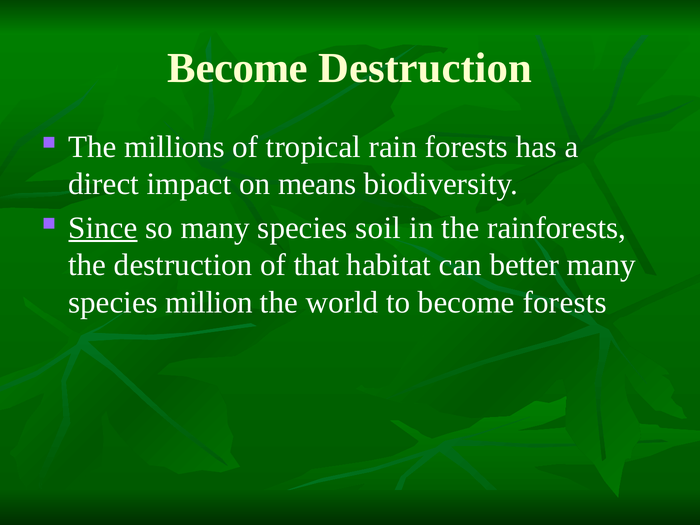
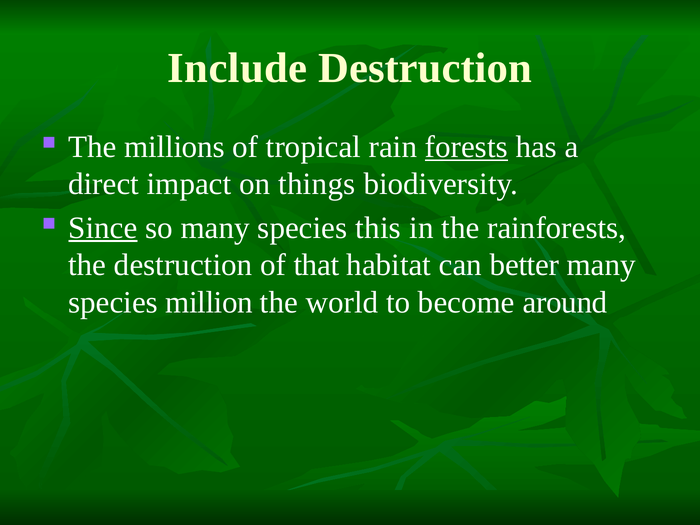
Become at (238, 68): Become -> Include
forests at (466, 147) underline: none -> present
means: means -> things
soil: soil -> this
become forests: forests -> around
